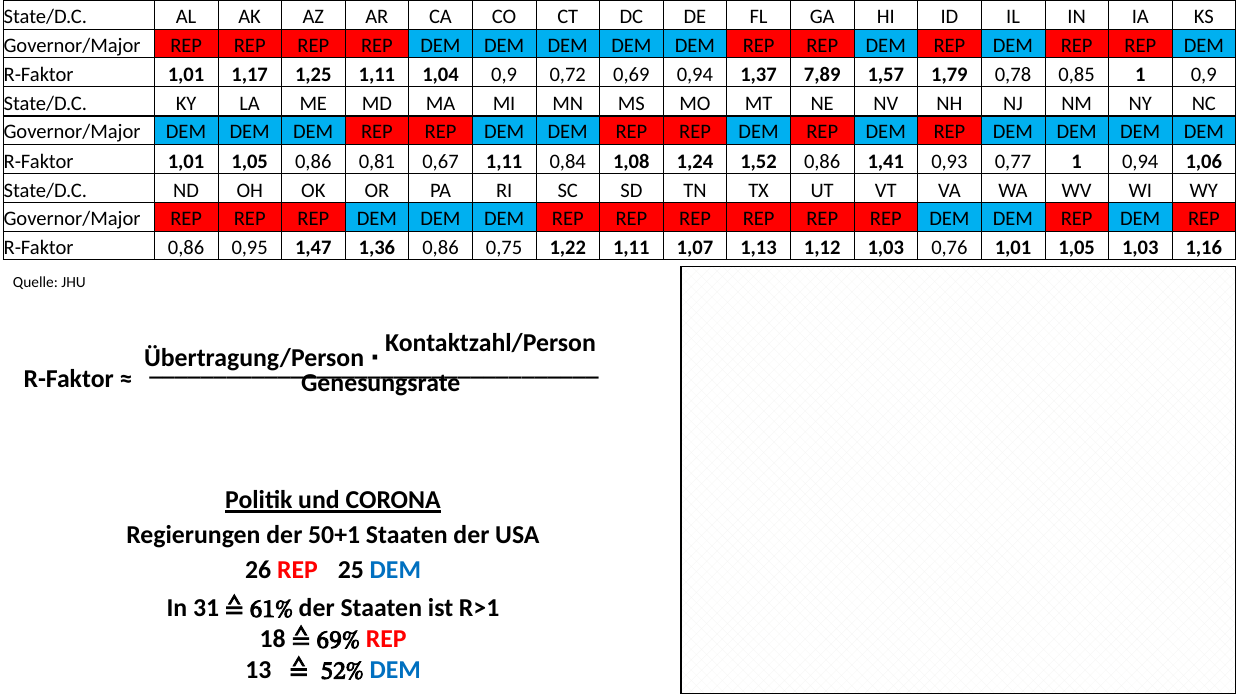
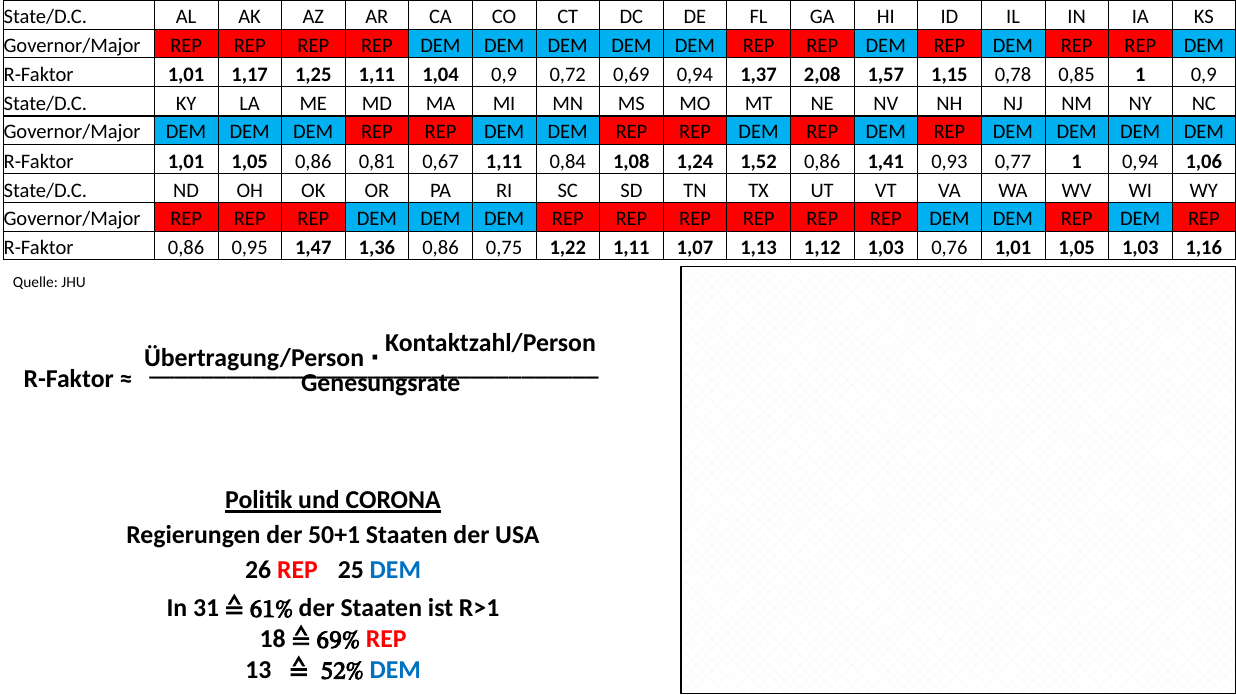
7,89: 7,89 -> 2,08
1,79: 1,79 -> 1,15
